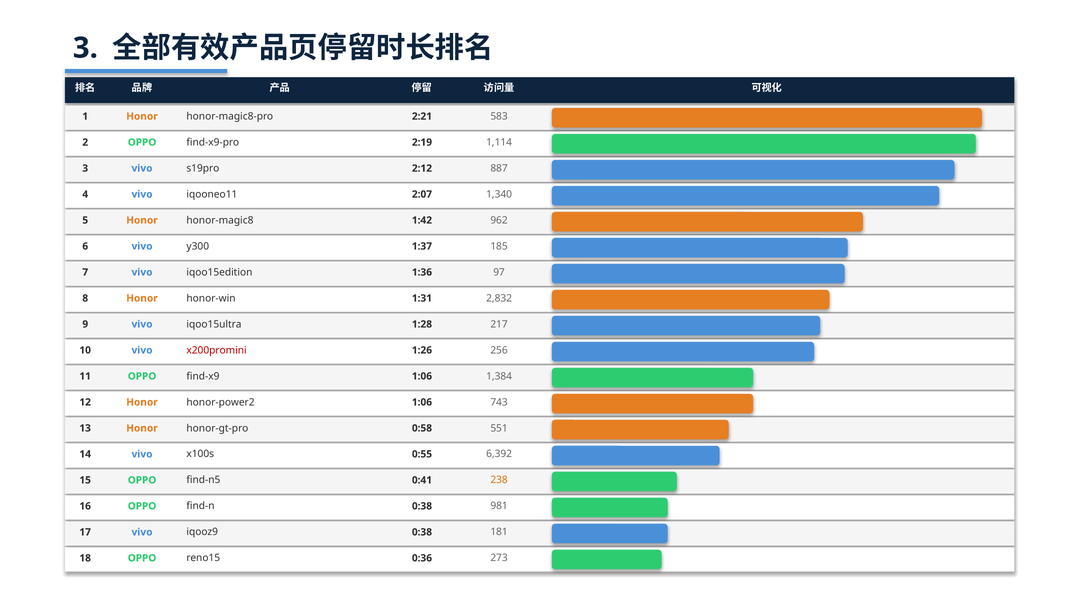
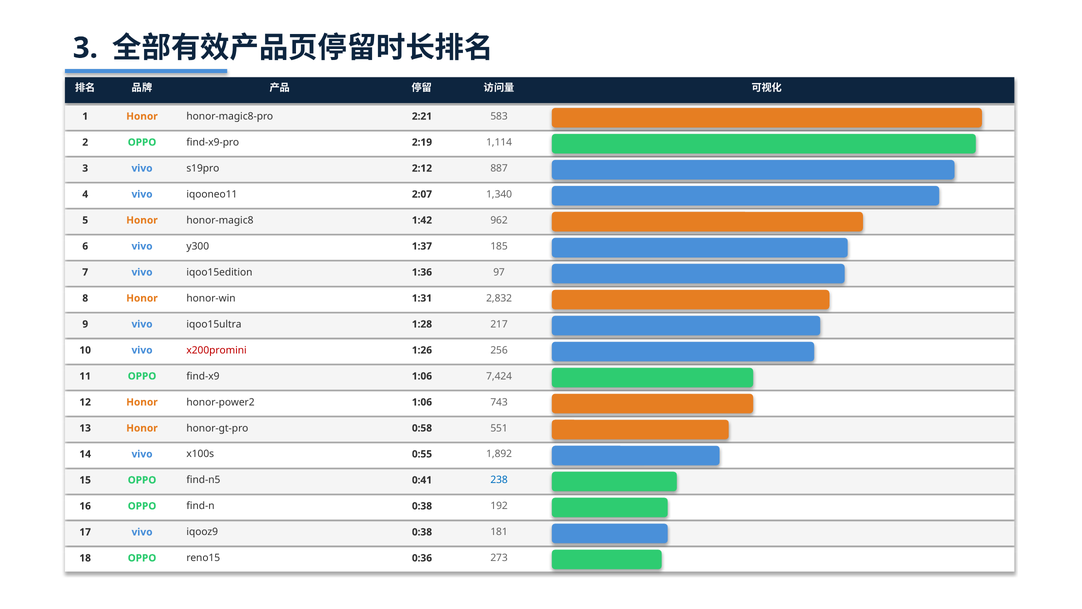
1,384: 1,384 -> 7,424
6,392: 6,392 -> 1,892
238 colour: orange -> blue
981: 981 -> 192
